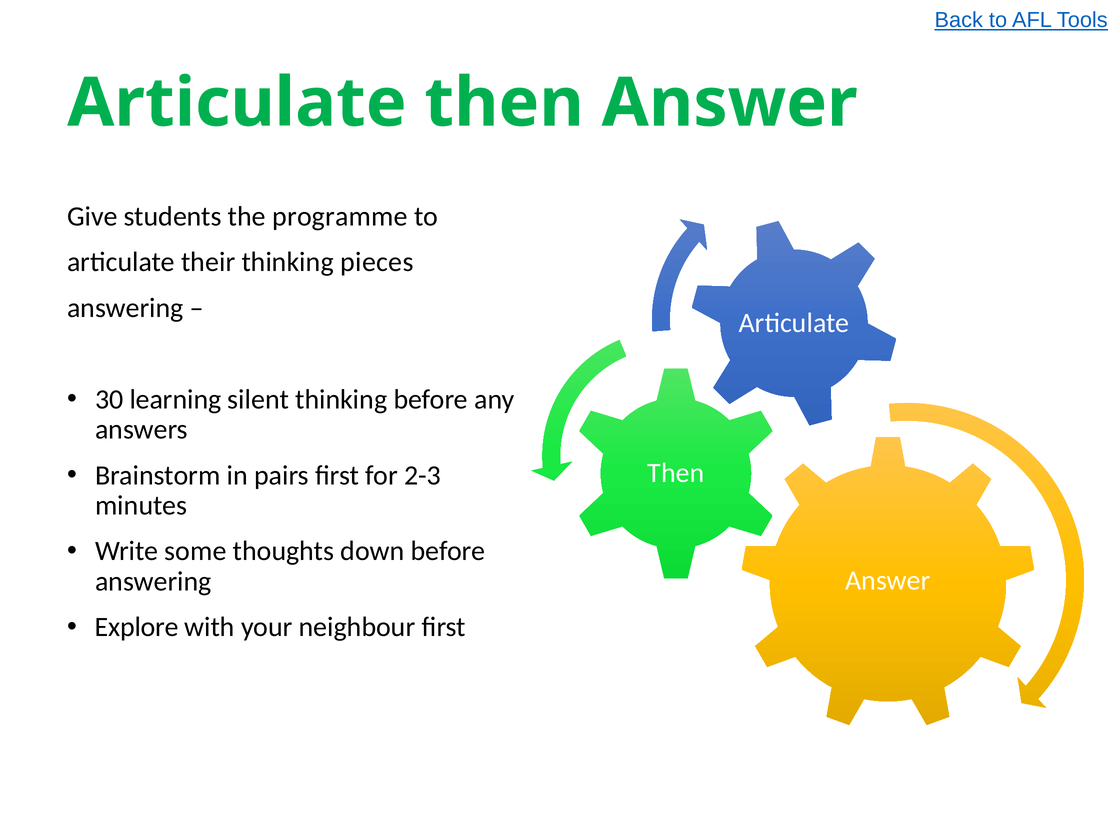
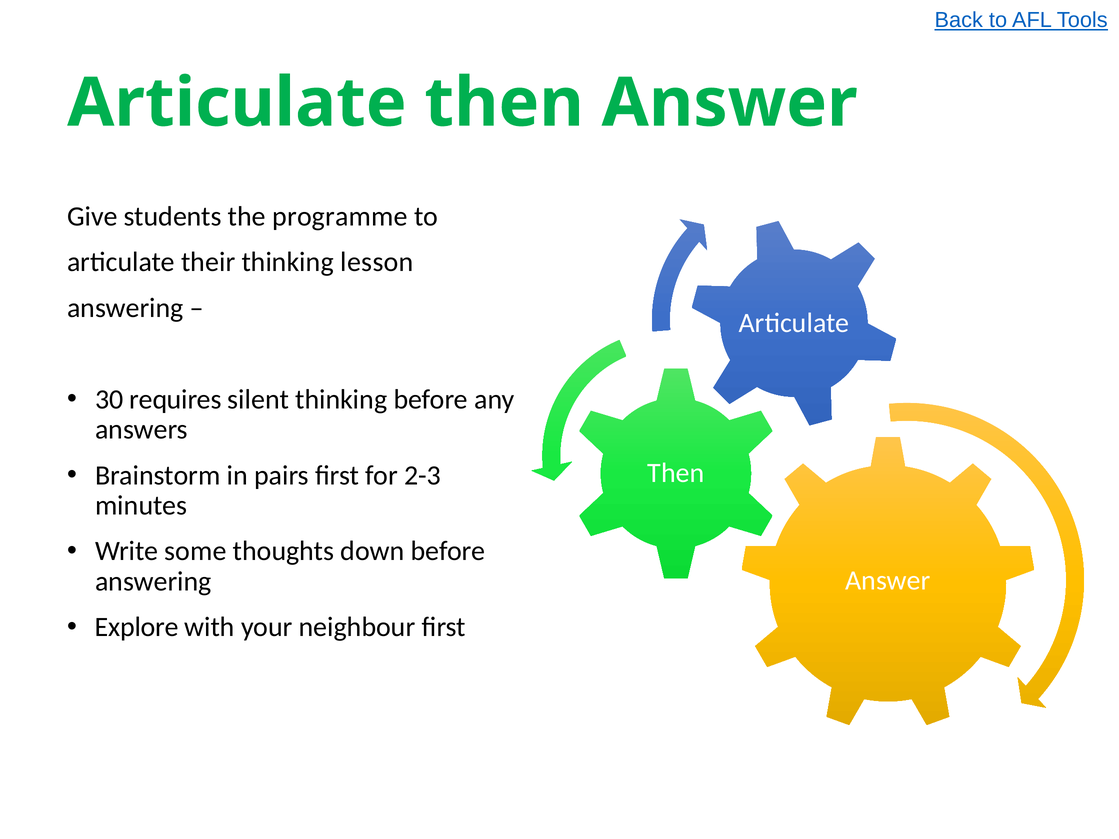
pieces: pieces -> lesson
learning: learning -> requires
